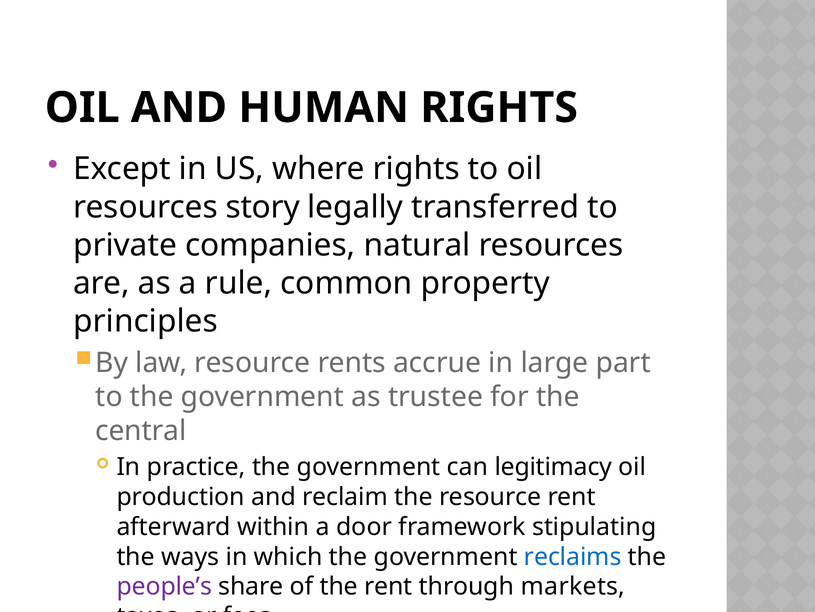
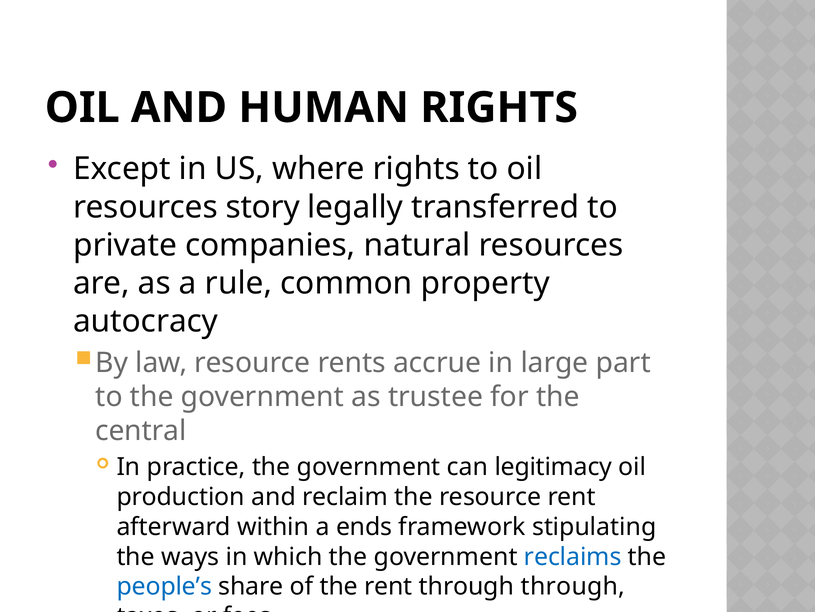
principles: principles -> autocracy
door: door -> ends
people’s colour: purple -> blue
through markets: markets -> through
